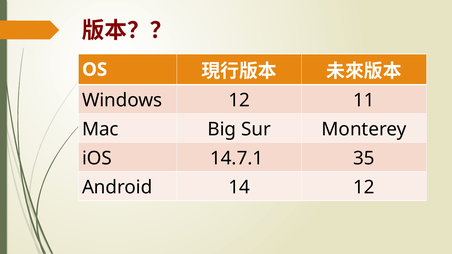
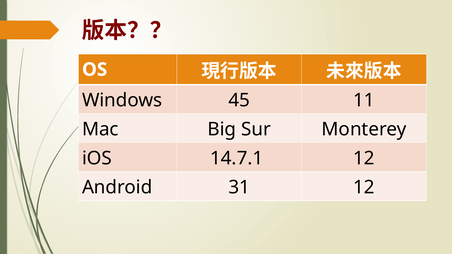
Windows 12: 12 -> 45
14.7.1 35: 35 -> 12
14: 14 -> 31
